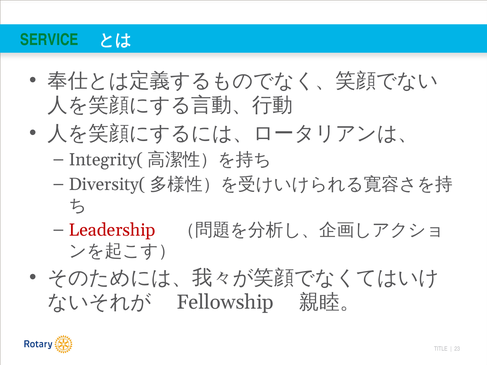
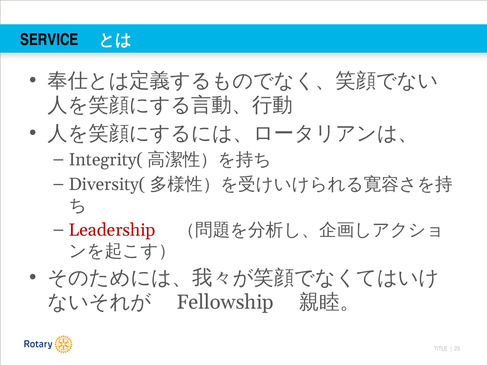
SERVICE colour: green -> black
